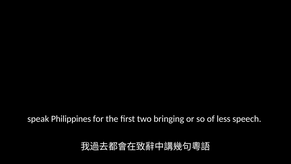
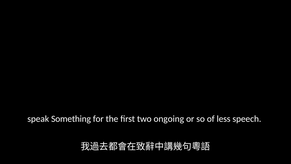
Philippines: Philippines -> Something
bringing: bringing -> ongoing
